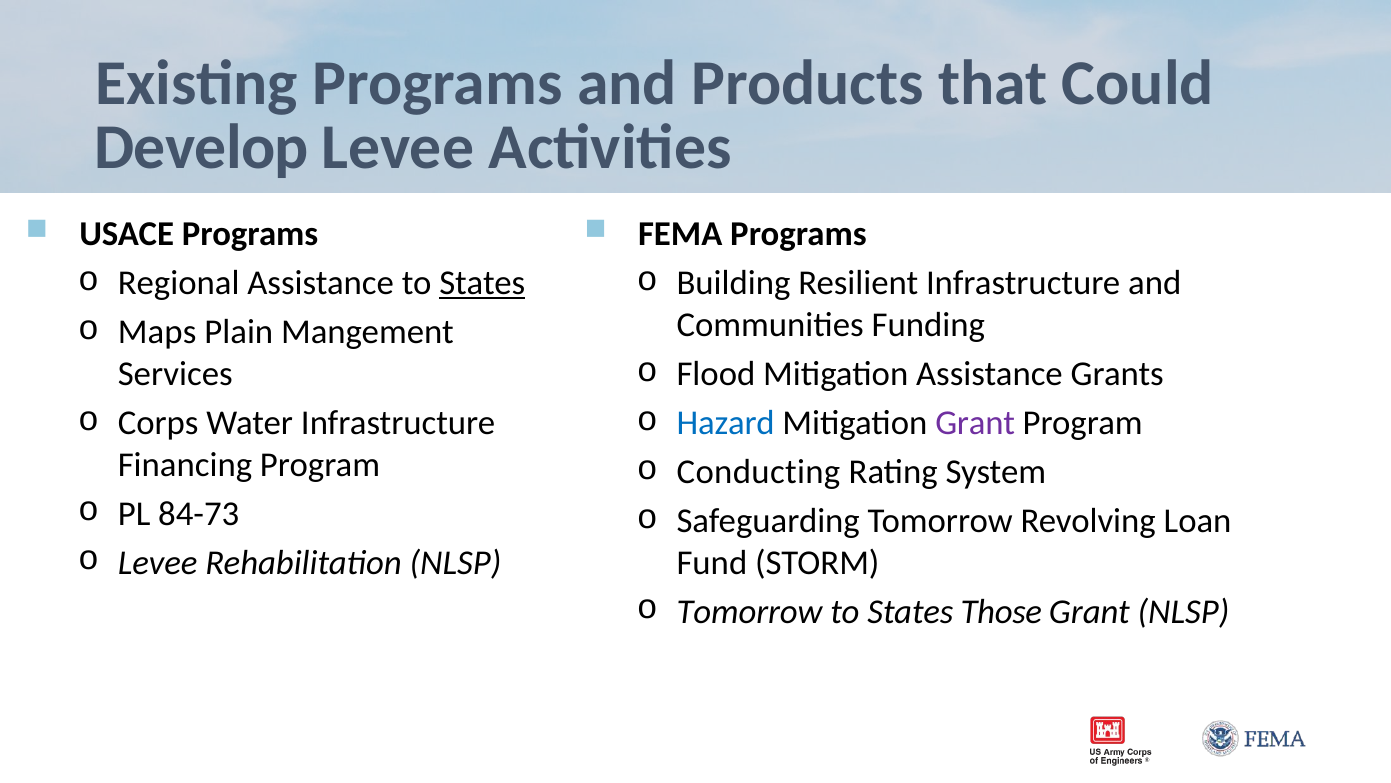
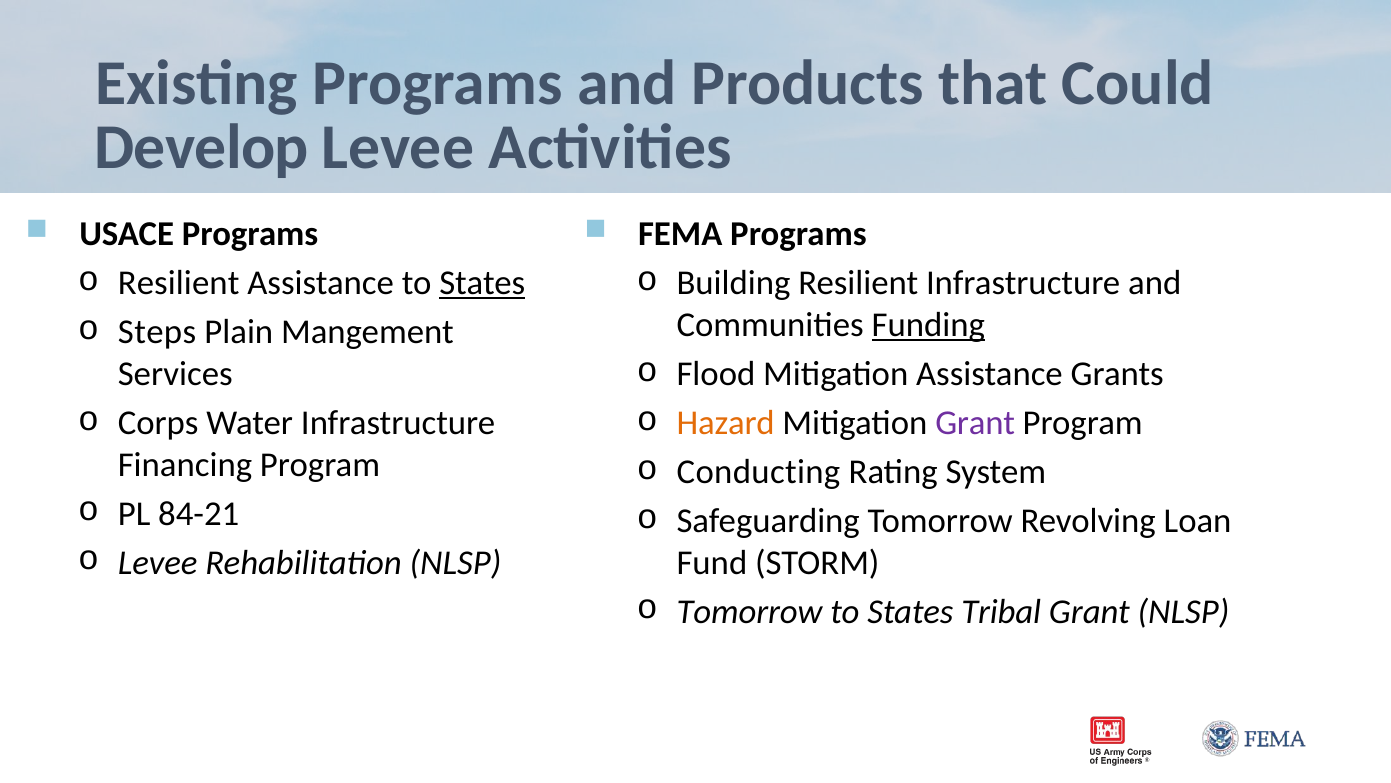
Regional at (179, 283): Regional -> Resilient
Funding underline: none -> present
Maps: Maps -> Steps
Hazard colour: blue -> orange
84-73: 84-73 -> 84-21
Those: Those -> Tribal
